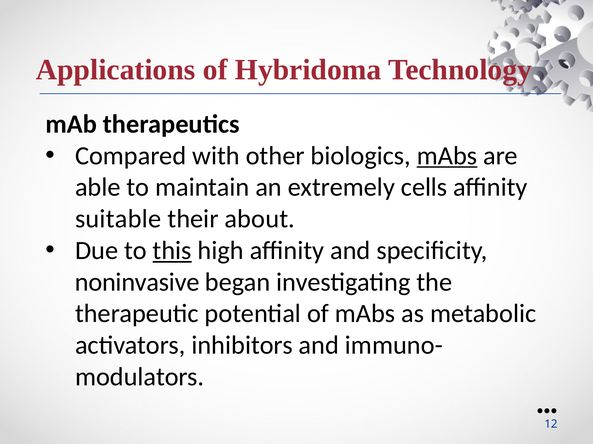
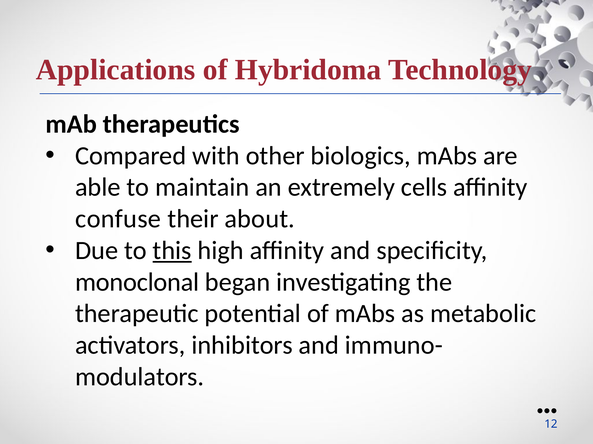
mAbs at (447, 156) underline: present -> none
suitable: suitable -> confuse
noninvasive: noninvasive -> monoclonal
